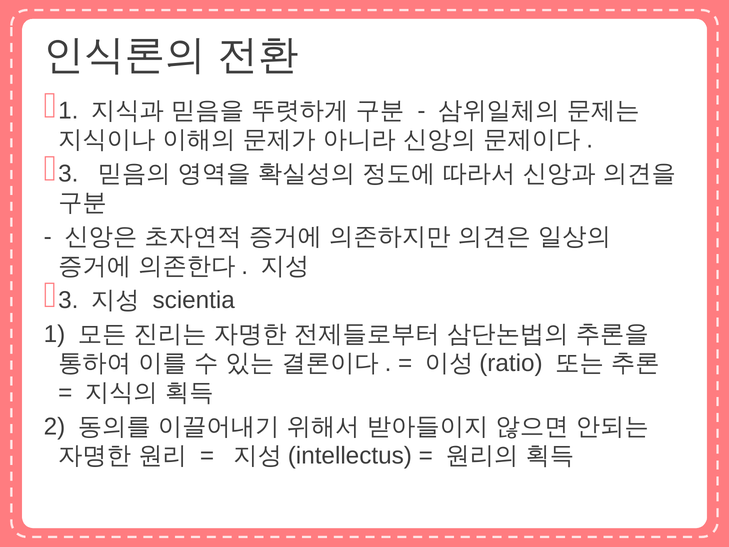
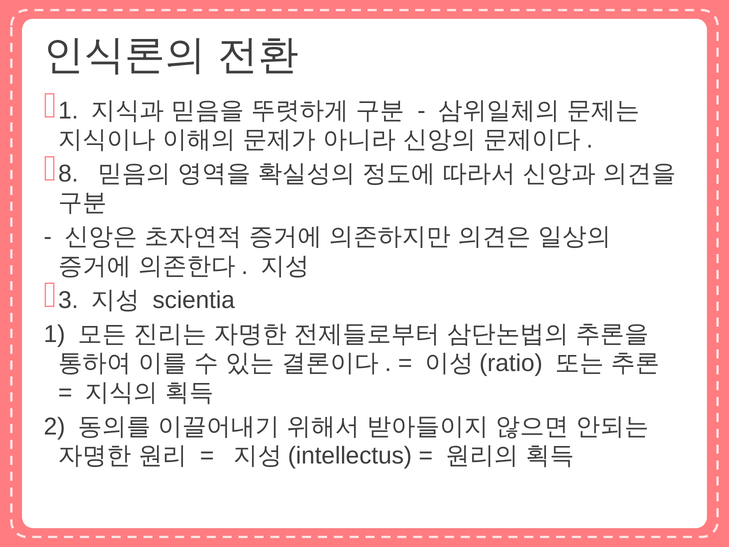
3 at (68, 174): 3 -> 8
